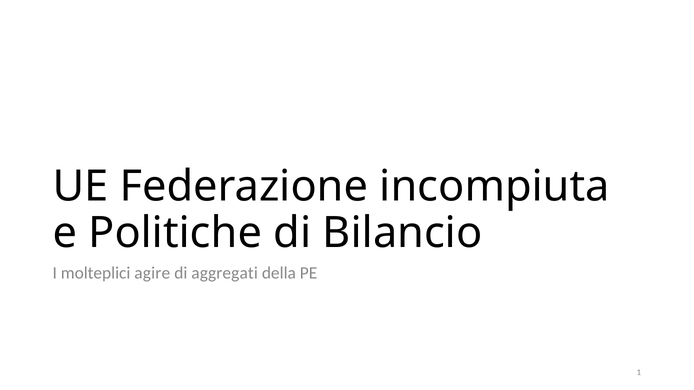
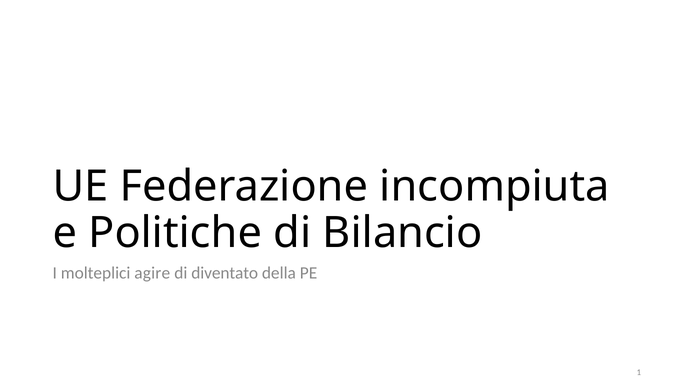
aggregati: aggregati -> diventato
